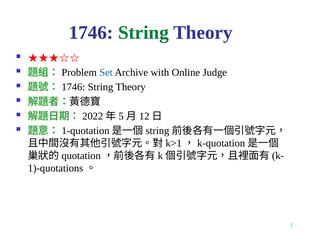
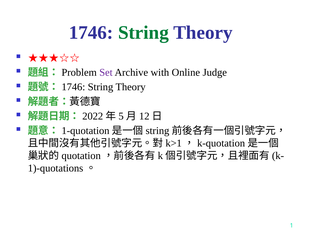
Set colour: blue -> purple
